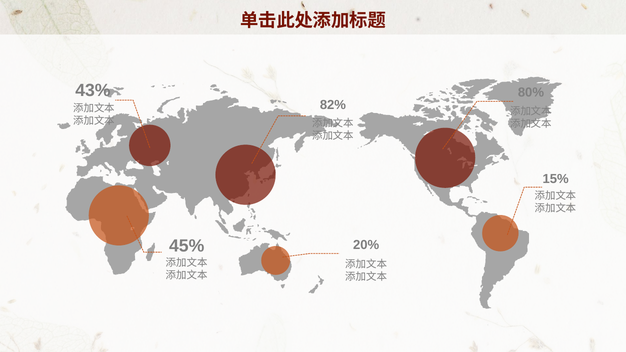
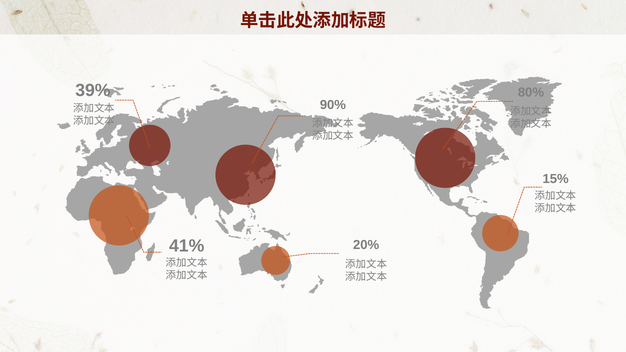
43%: 43% -> 39%
82%: 82% -> 90%
45%: 45% -> 41%
